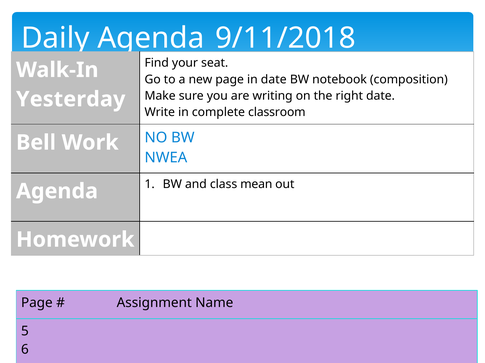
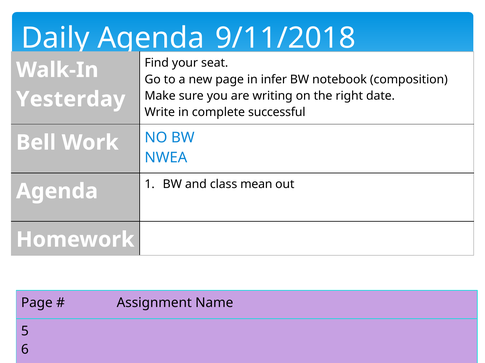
in date: date -> infer
classroom: classroom -> successful
